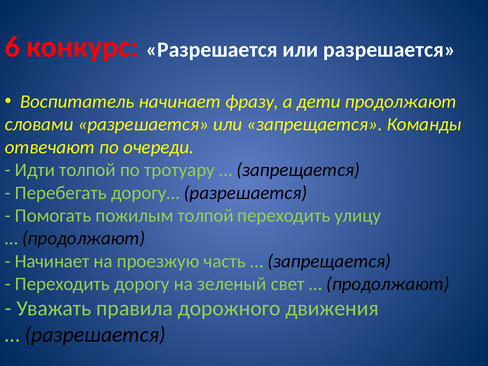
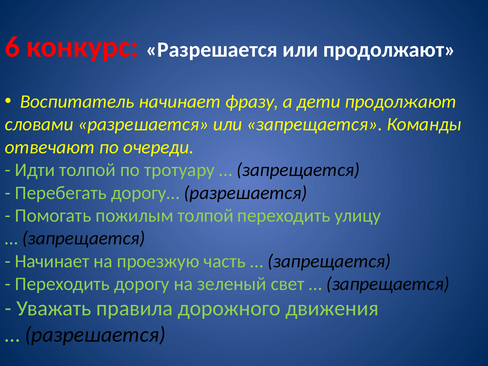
или разрешается: разрешается -> продолжают
продолжают at (84, 238): продолжают -> запрещается
продолжают at (388, 284): продолжают -> запрещается
